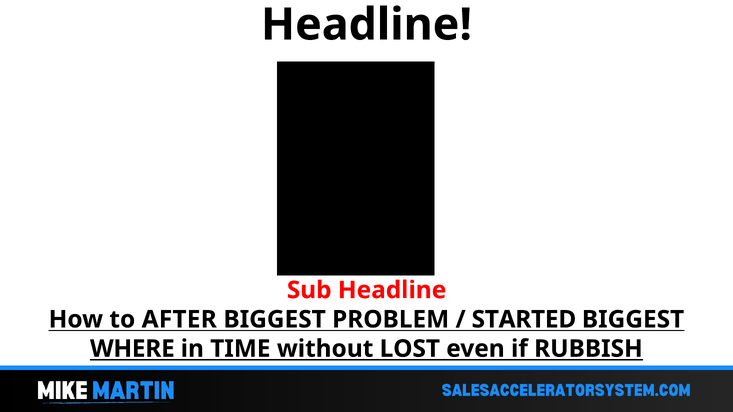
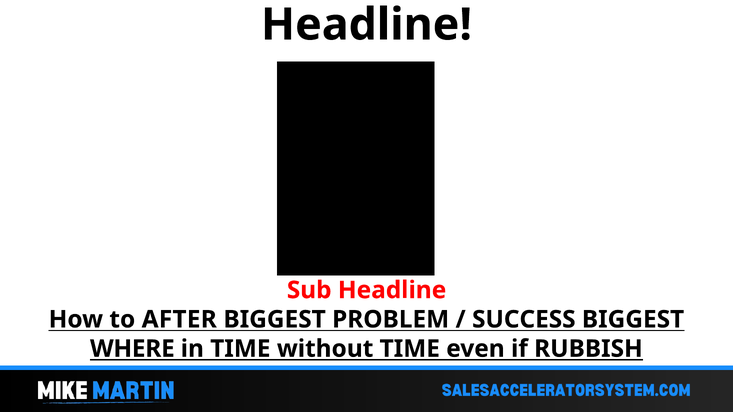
STARTED: STARTED -> SUCCESS
without LOST: LOST -> TIME
